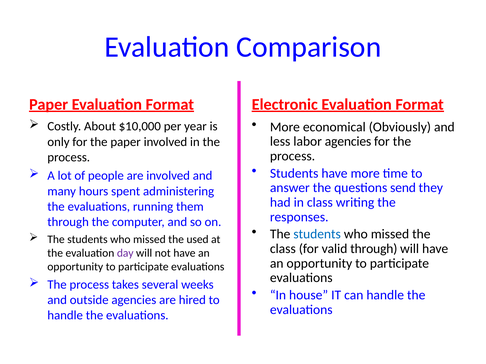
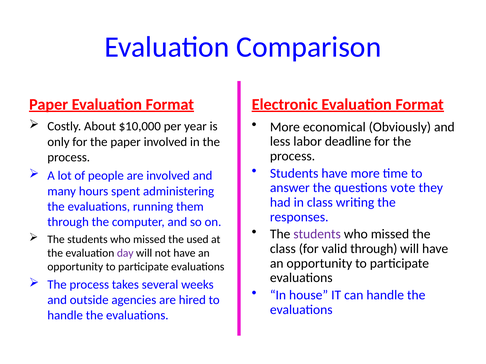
labor agencies: agencies -> deadline
send: send -> vote
students at (317, 234) colour: blue -> purple
